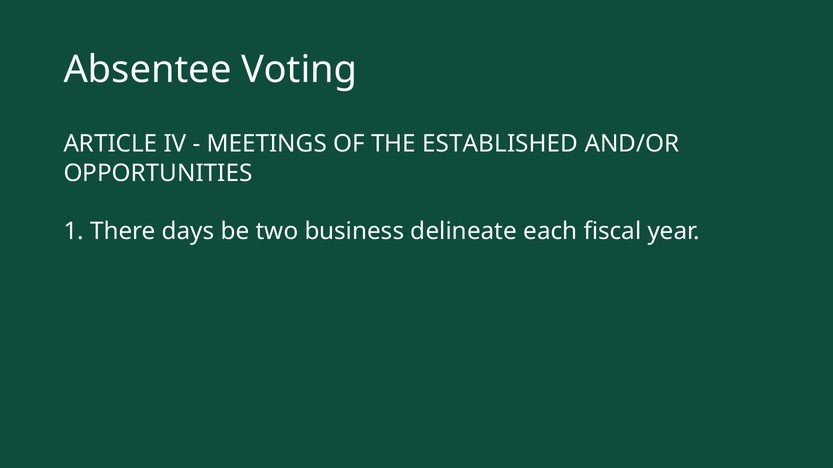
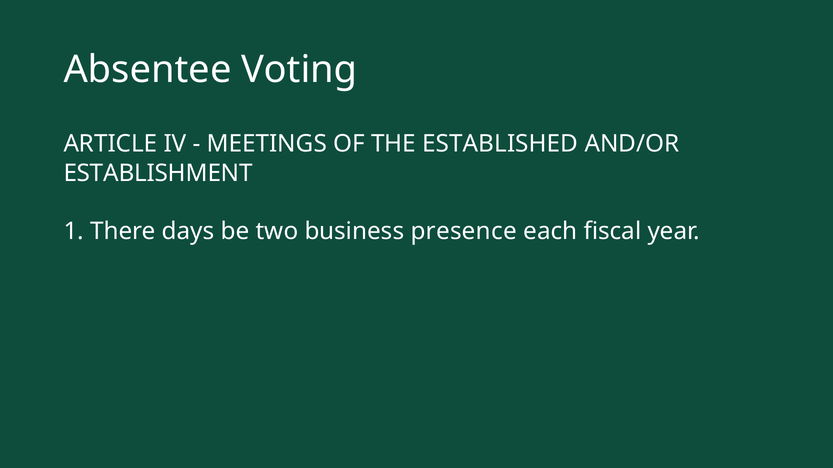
OPPORTUNITIES: OPPORTUNITIES -> ESTABLISHMENT
delineate: delineate -> presence
